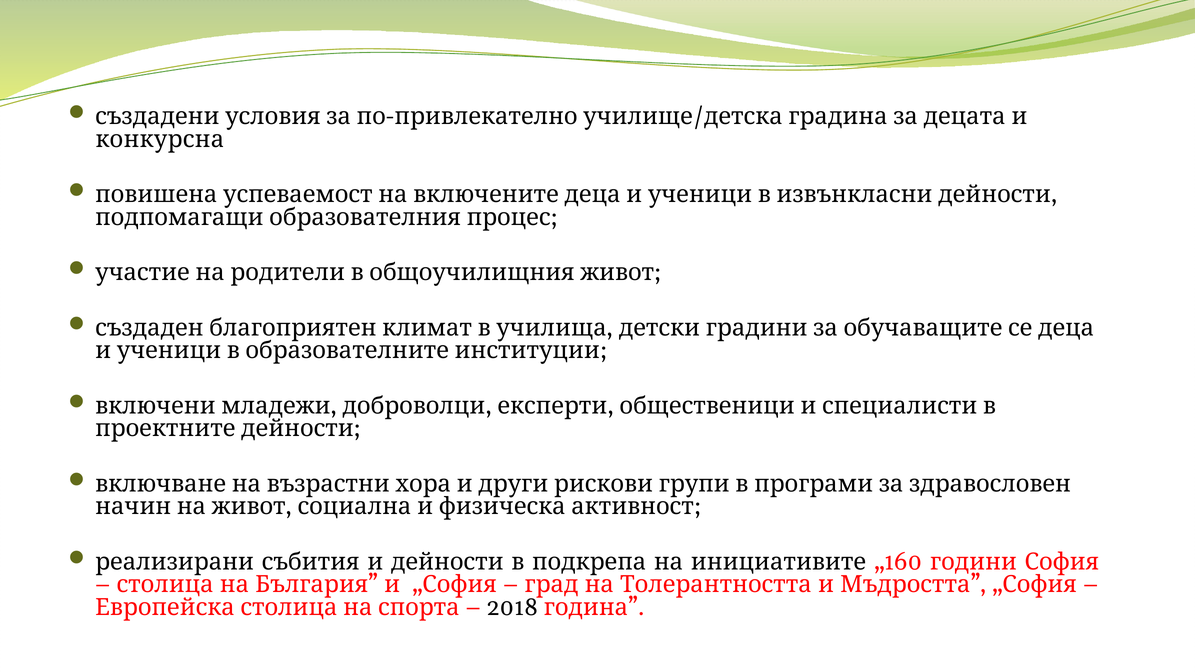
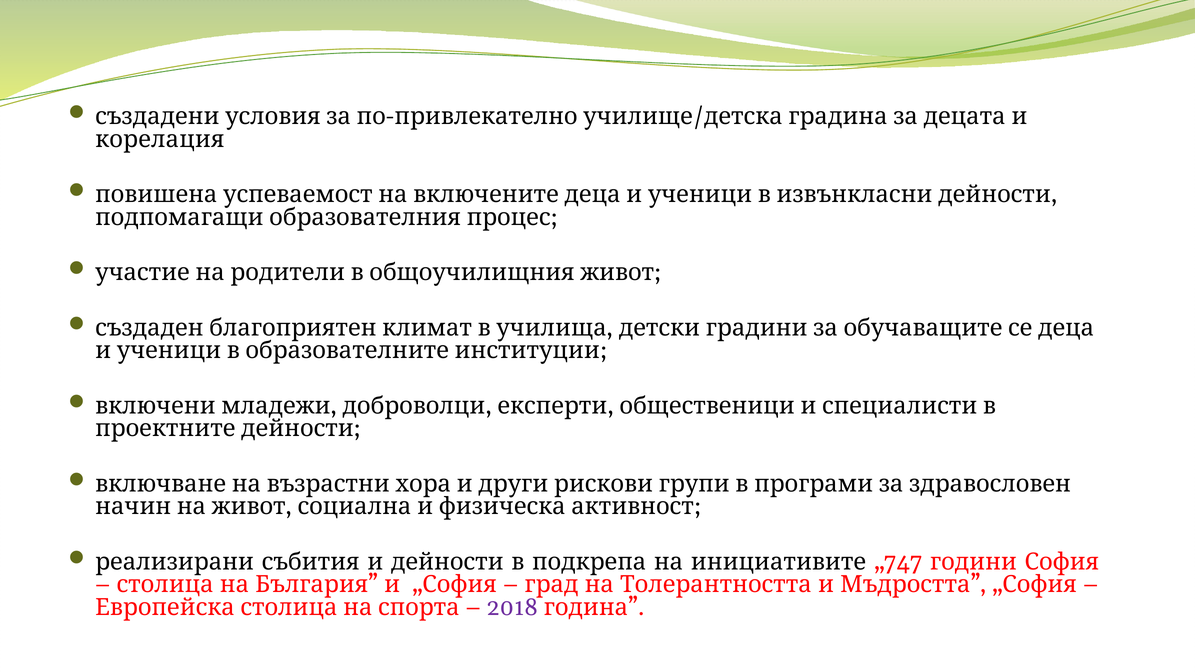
конкурсна: конкурсна -> корелация
„160: „160 -> „747
2018 colour: black -> purple
